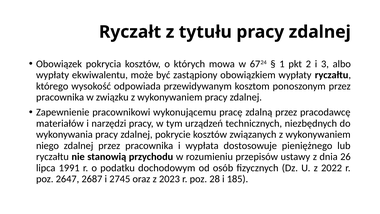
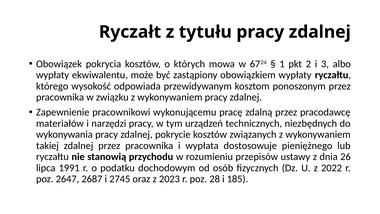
niego: niego -> takiej
